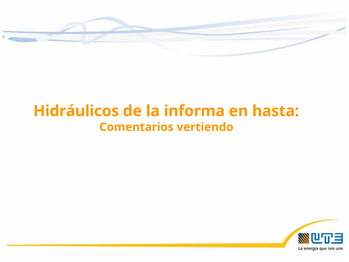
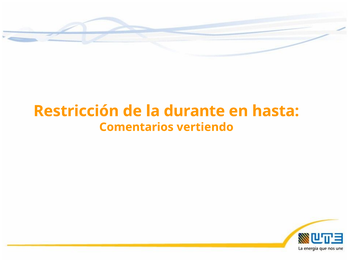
Hidráulicos: Hidráulicos -> Restricción
informa: informa -> durante
